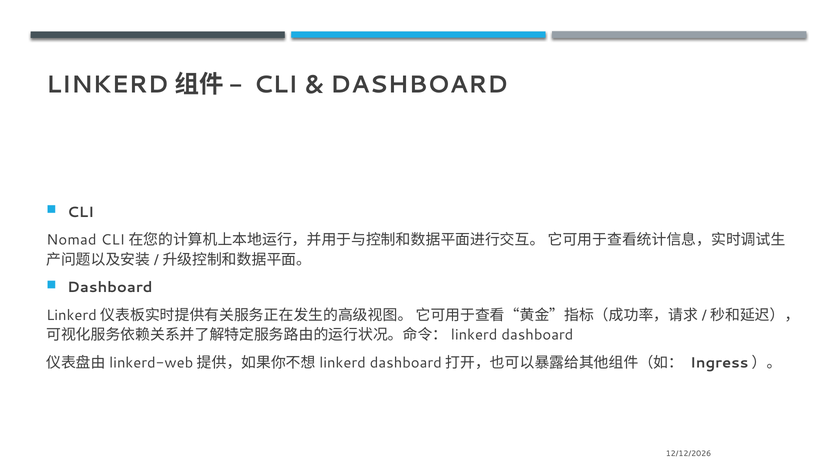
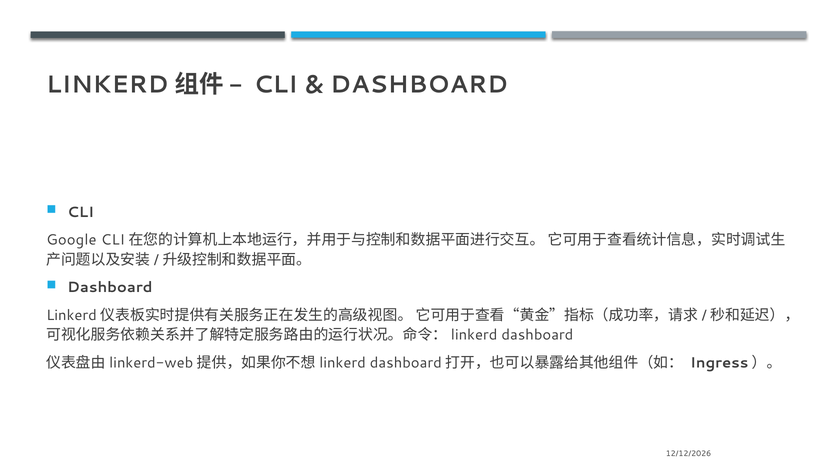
Nomad: Nomad -> Google
